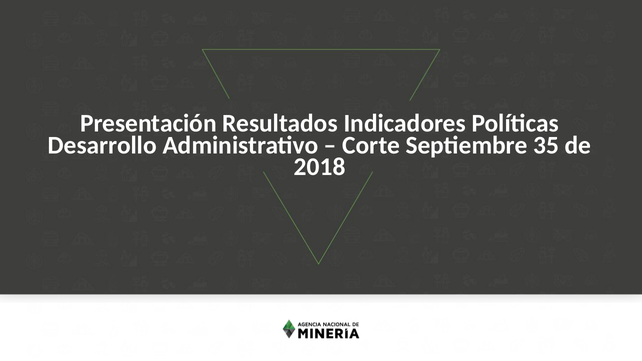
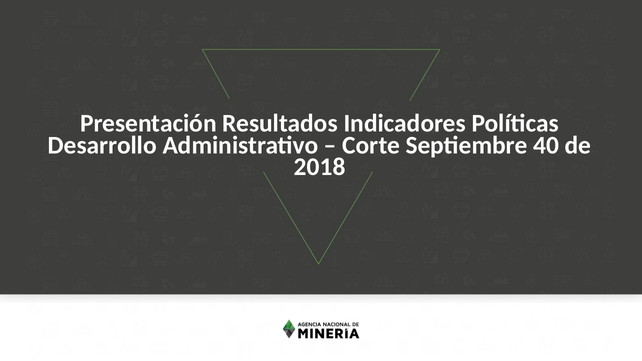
35: 35 -> 40
